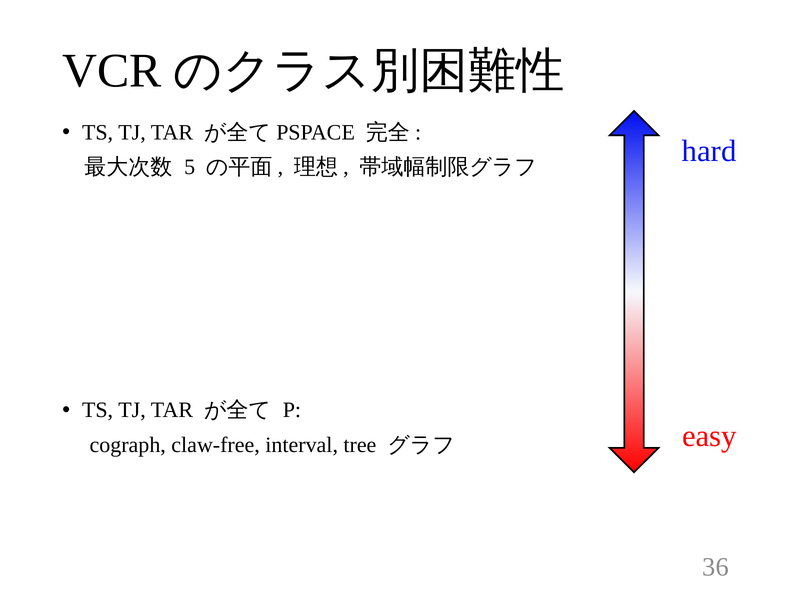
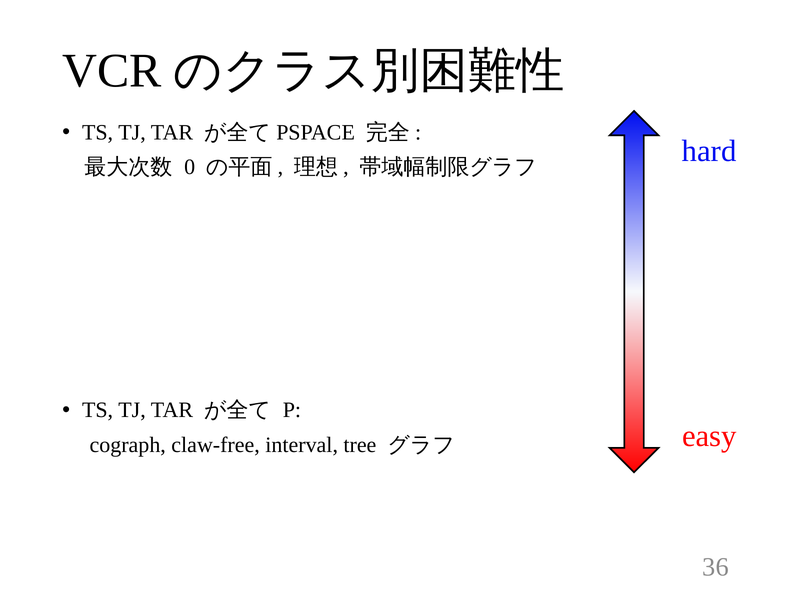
5: 5 -> 0
